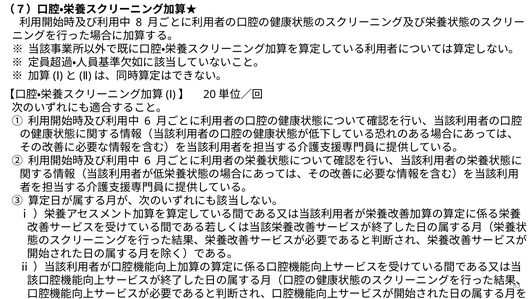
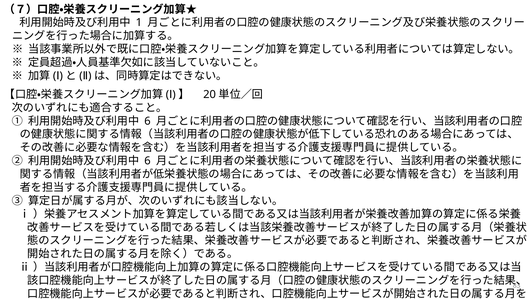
8: 8 -> 1
